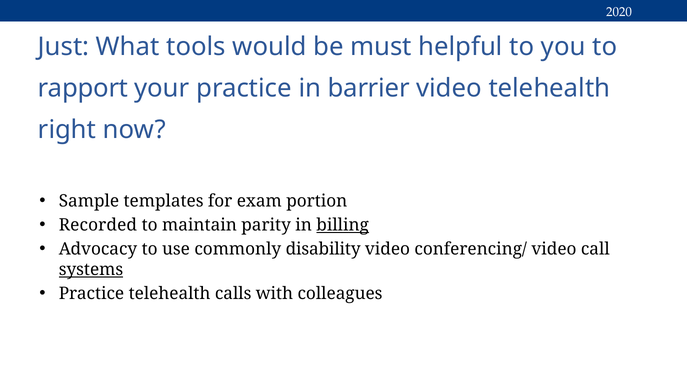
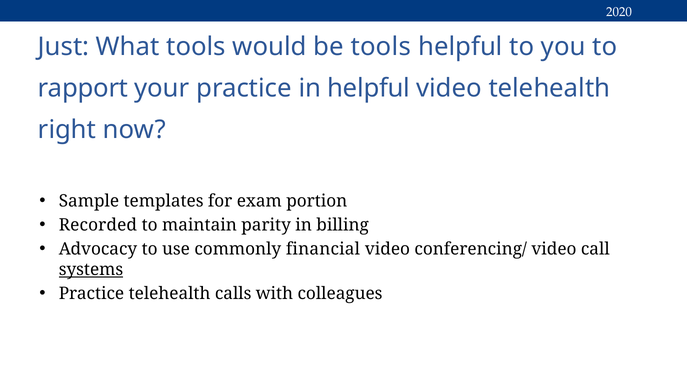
be must: must -> tools
in barrier: barrier -> helpful
billing underline: present -> none
disability: disability -> financial
